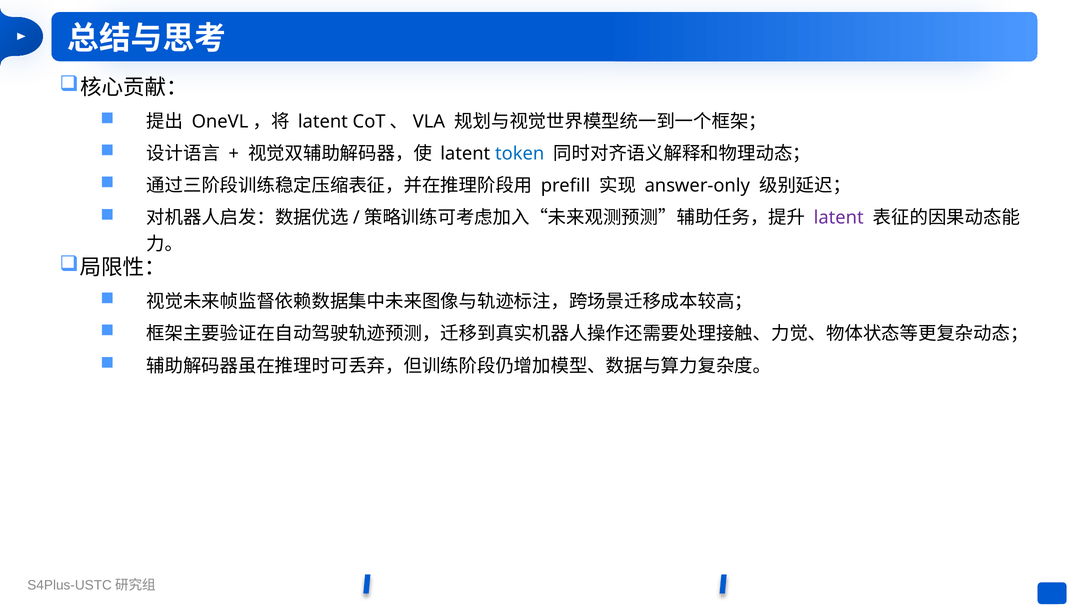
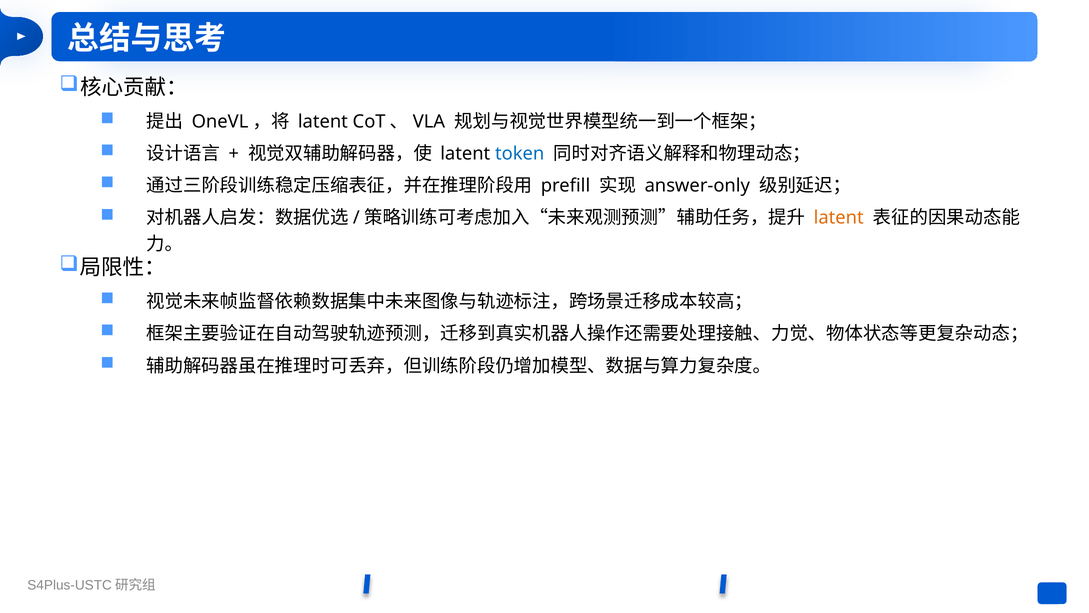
latent at (839, 218) colour: purple -> orange
